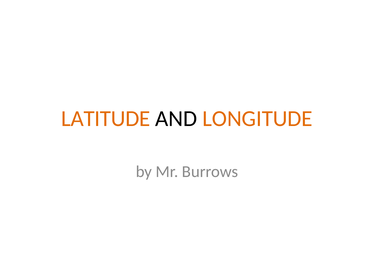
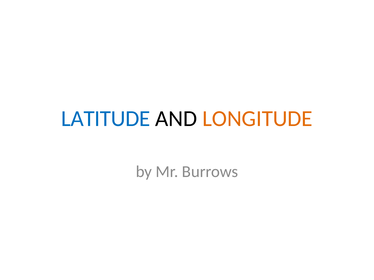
LATITUDE colour: orange -> blue
